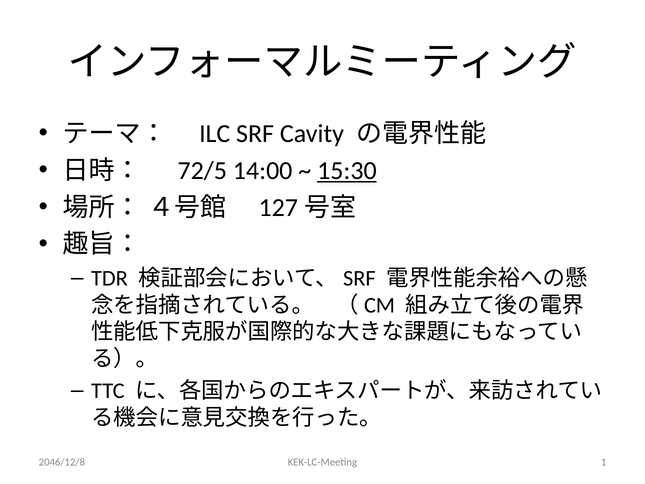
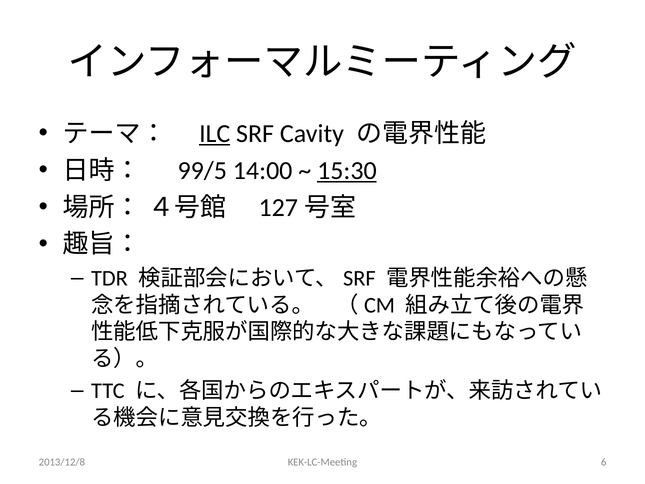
ILC underline: none -> present
72/5: 72/5 -> 99/5
2046/12/8: 2046/12/8 -> 2013/12/8
1: 1 -> 6
